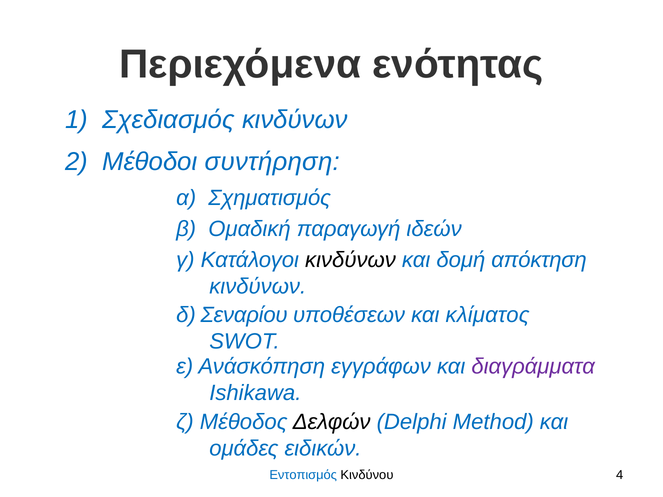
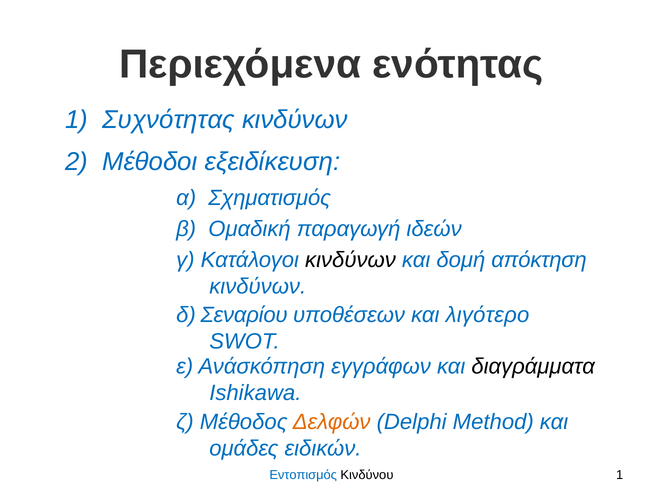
Σχεδιασμός: Σχεδιασμός -> Συχνότητας
συντήρηση: συντήρηση -> εξειδίκευση
κλίματος: κλίματος -> λιγότερο
διαγράμματα colour: purple -> black
Δελφών colour: black -> orange
Κινδύνου 4: 4 -> 1
